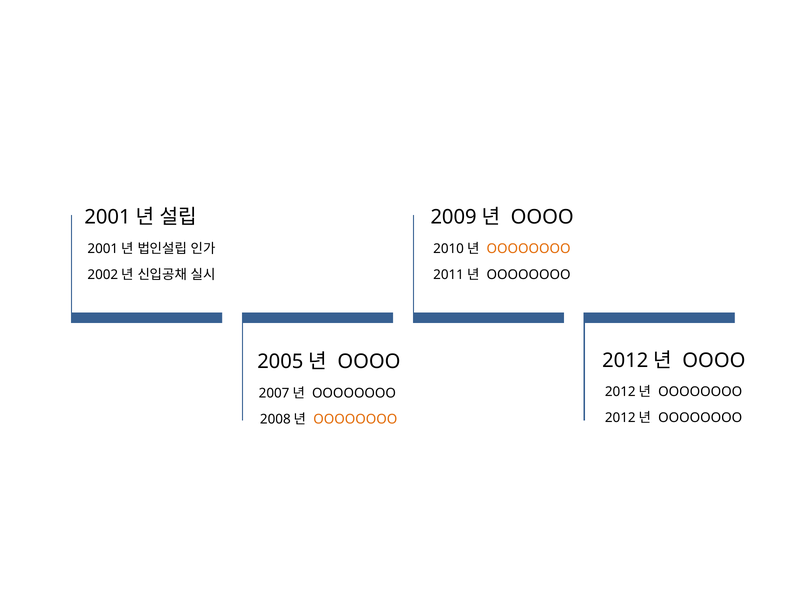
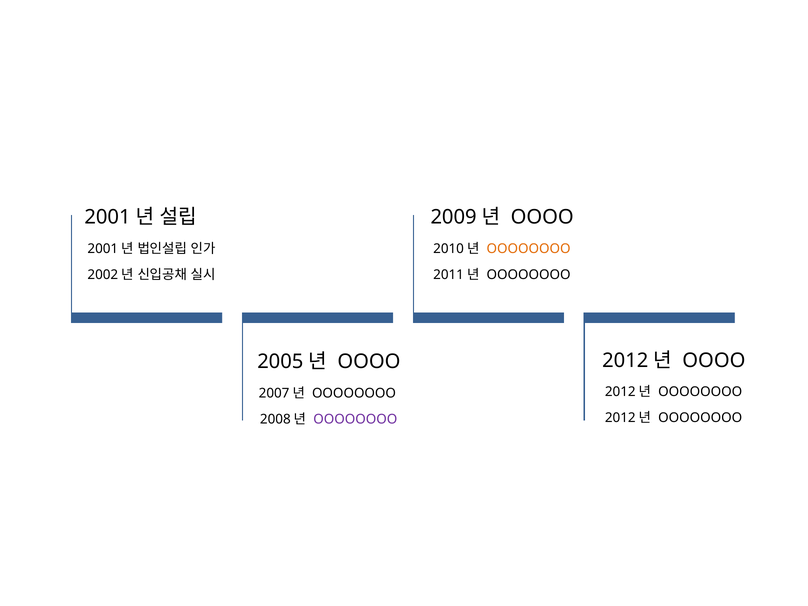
OOOOOOOO at (355, 419) colour: orange -> purple
